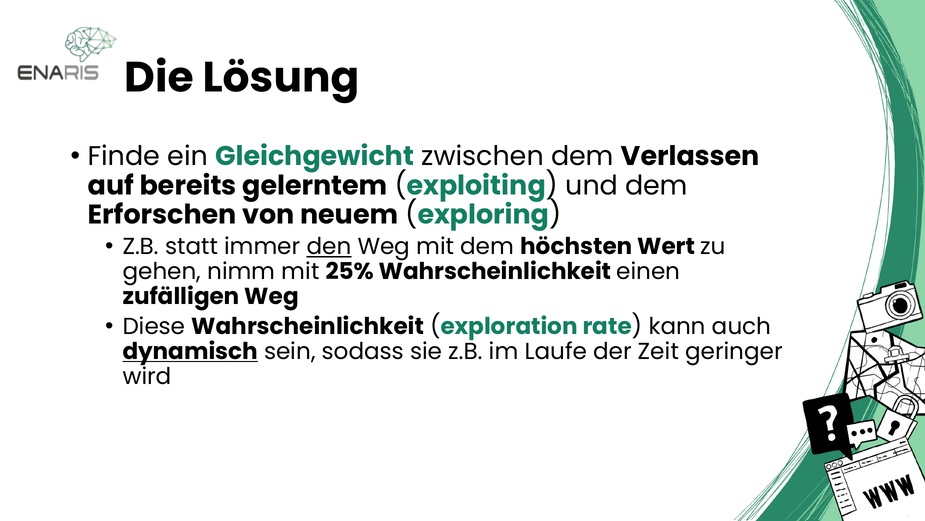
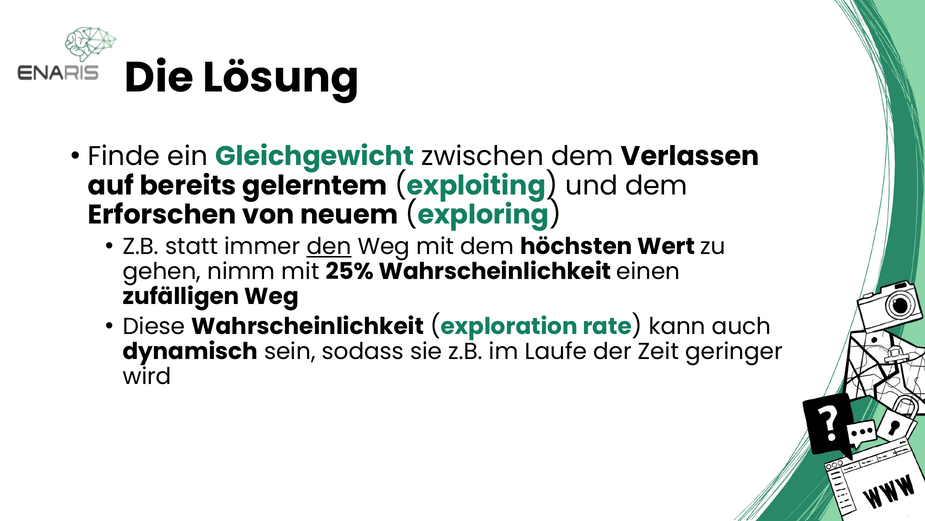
dynamisch underline: present -> none
